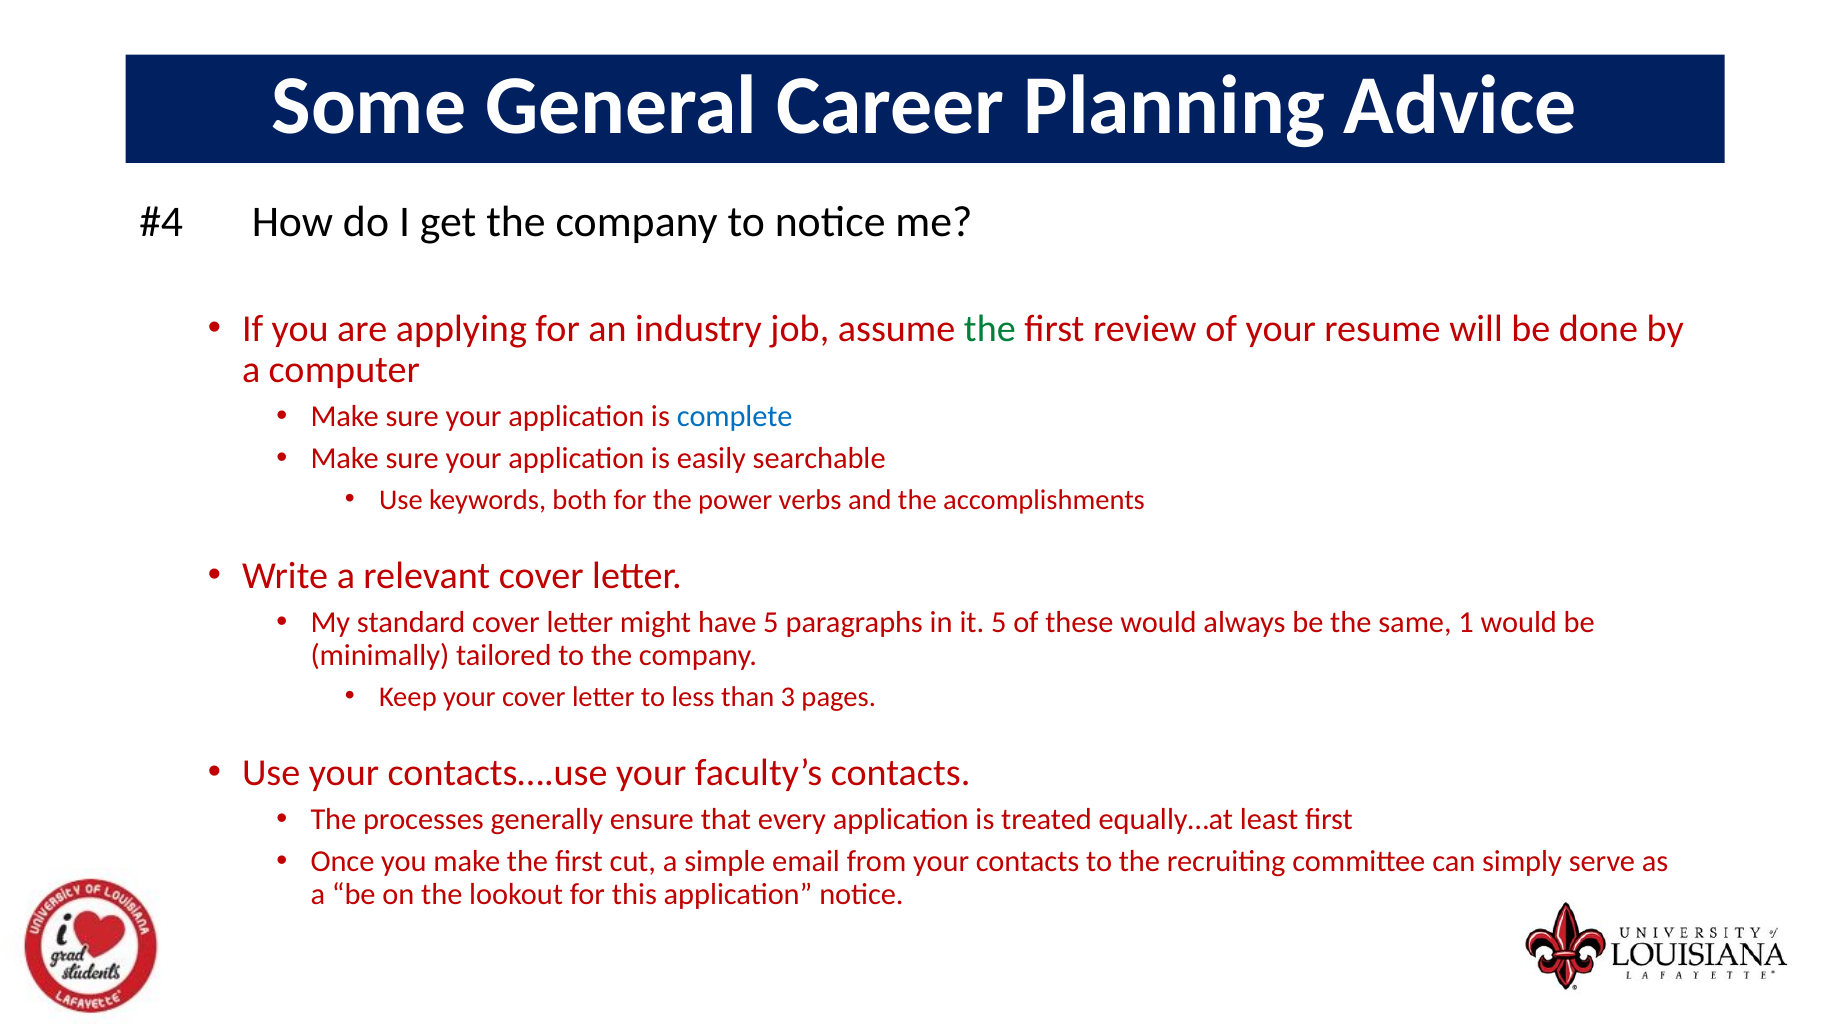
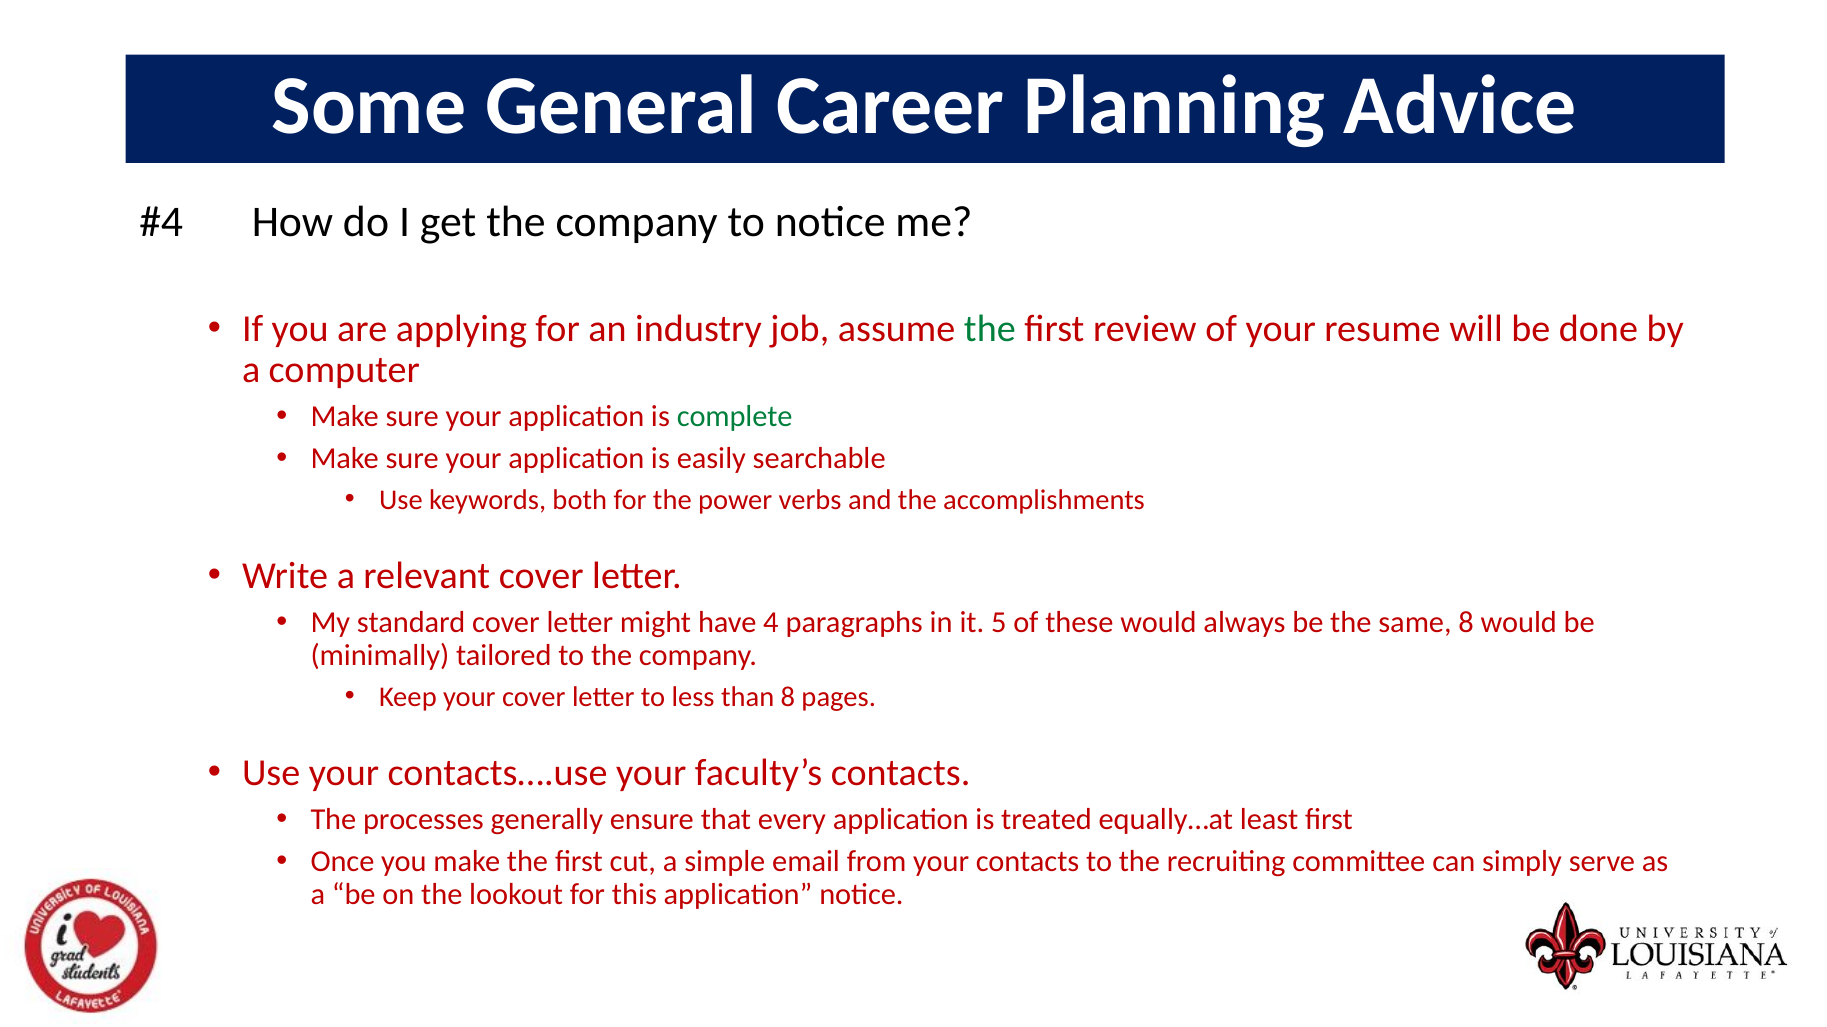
complete colour: blue -> green
have 5: 5 -> 4
same 1: 1 -> 8
than 3: 3 -> 8
